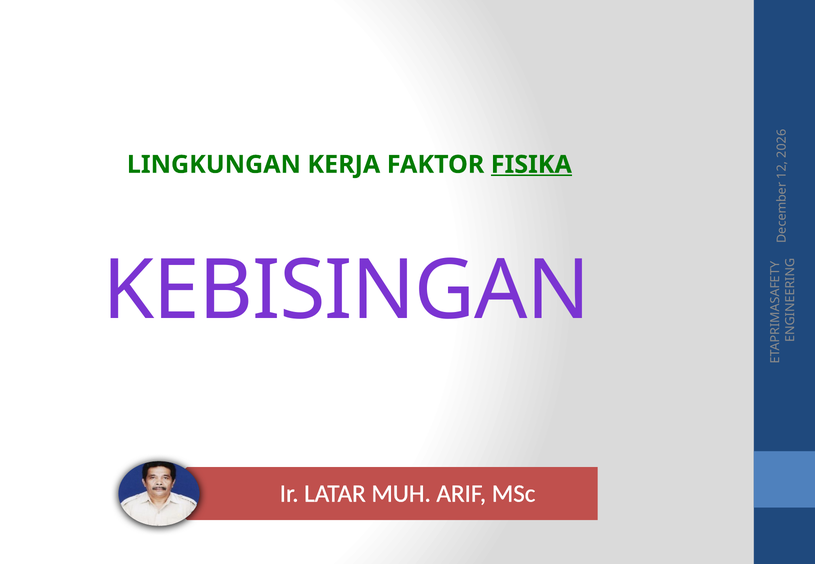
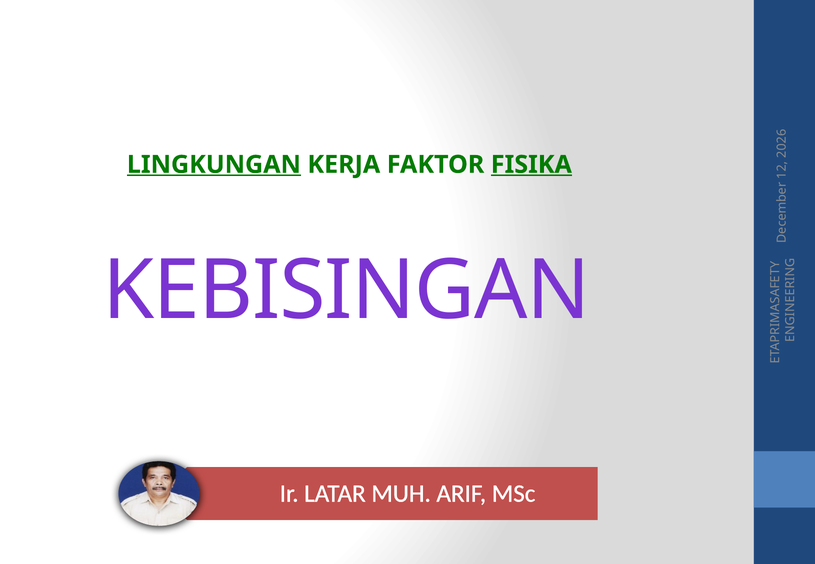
LINGKUNGAN underline: none -> present
